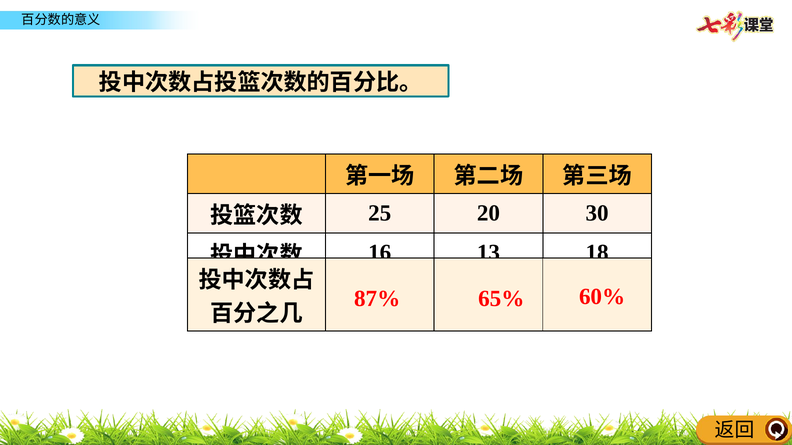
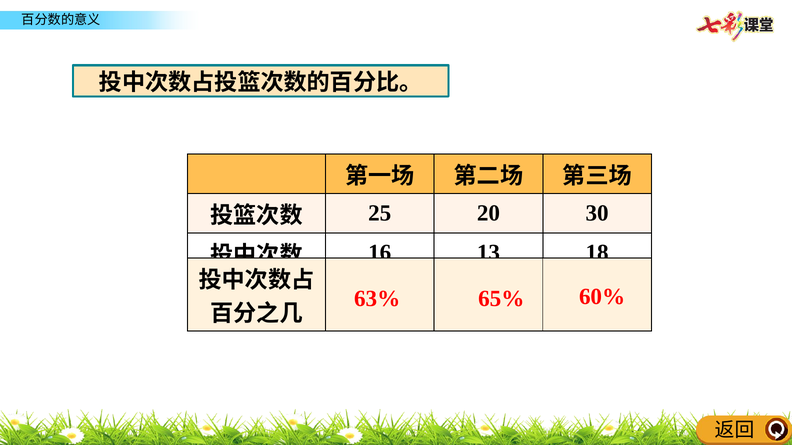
87%: 87% -> 63%
